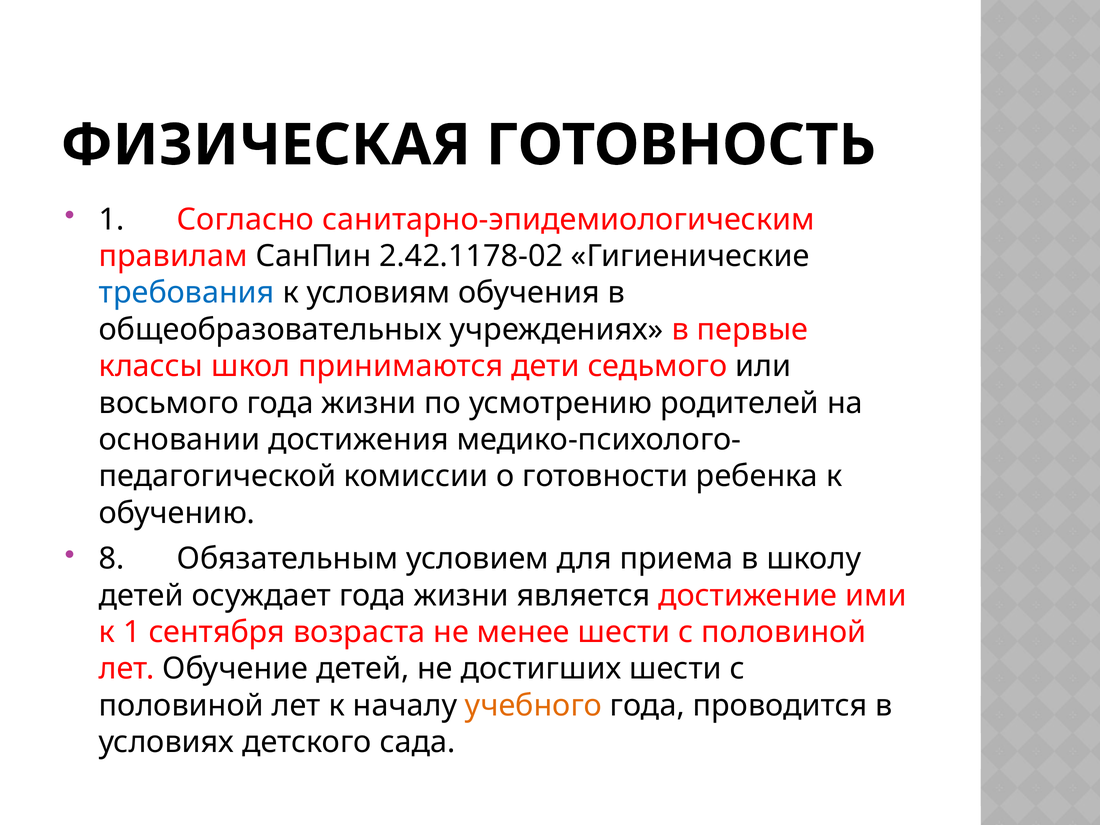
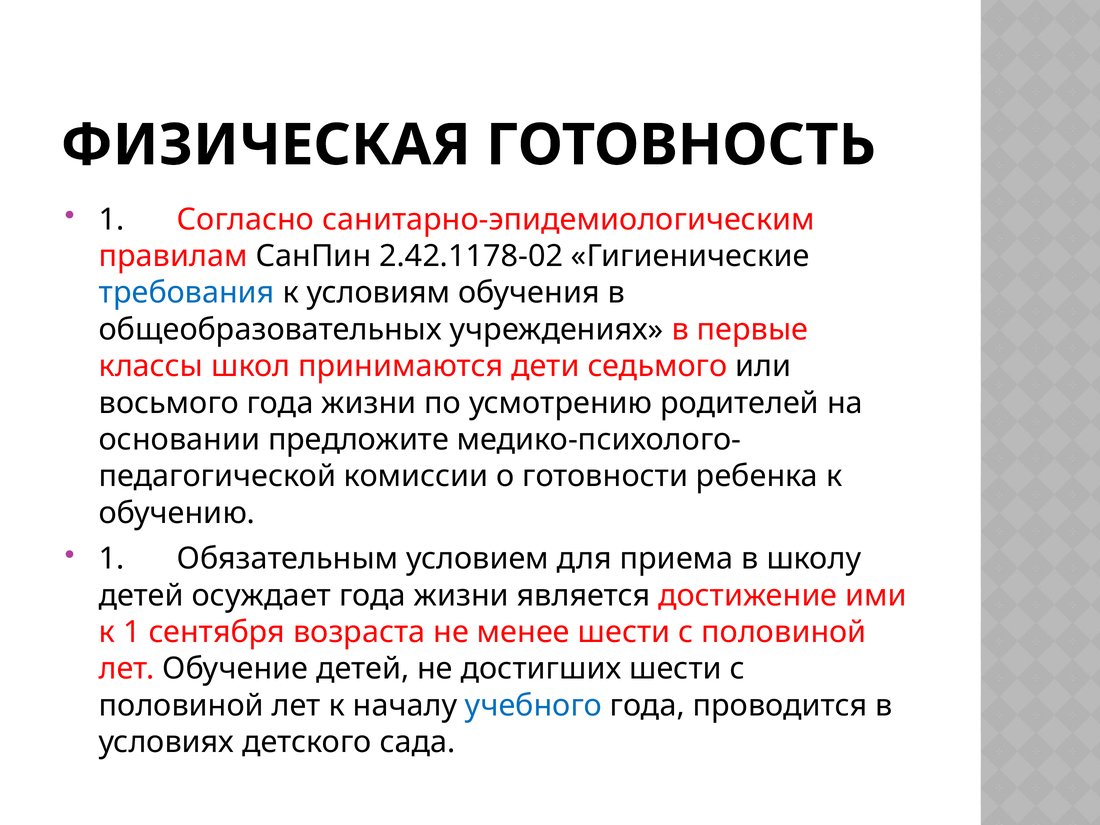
достижения: достижения -> предложите
8 at (112, 559): 8 -> 1
учебного colour: orange -> blue
